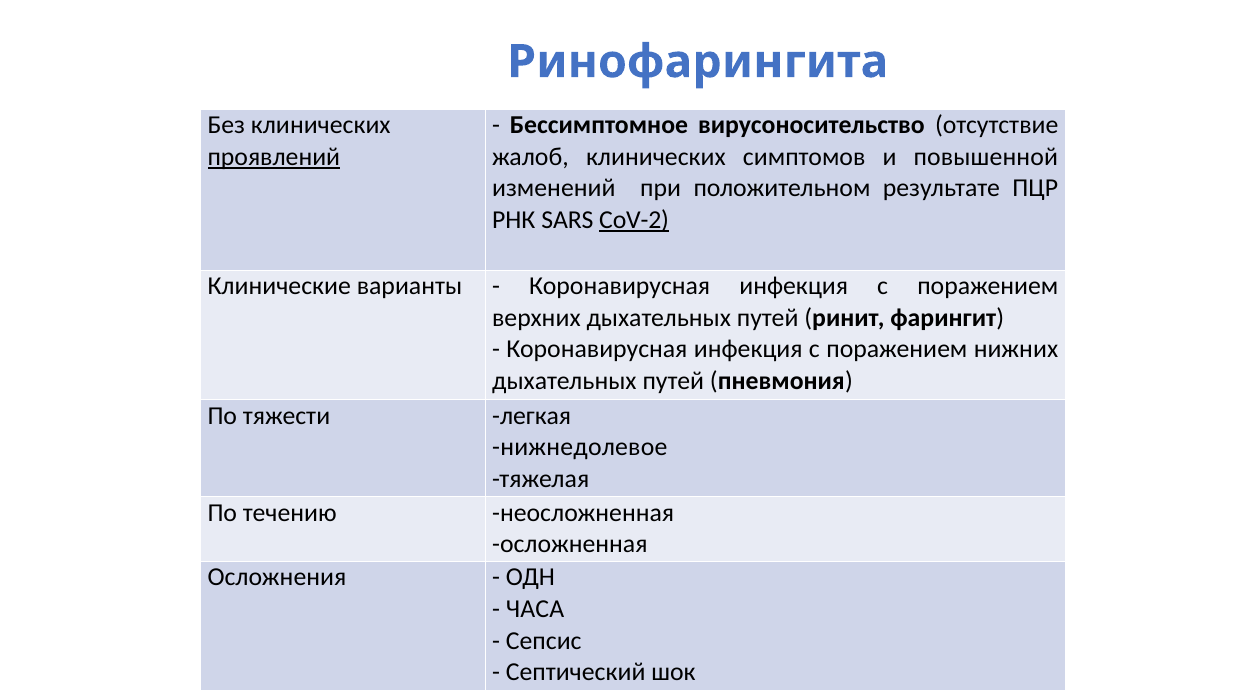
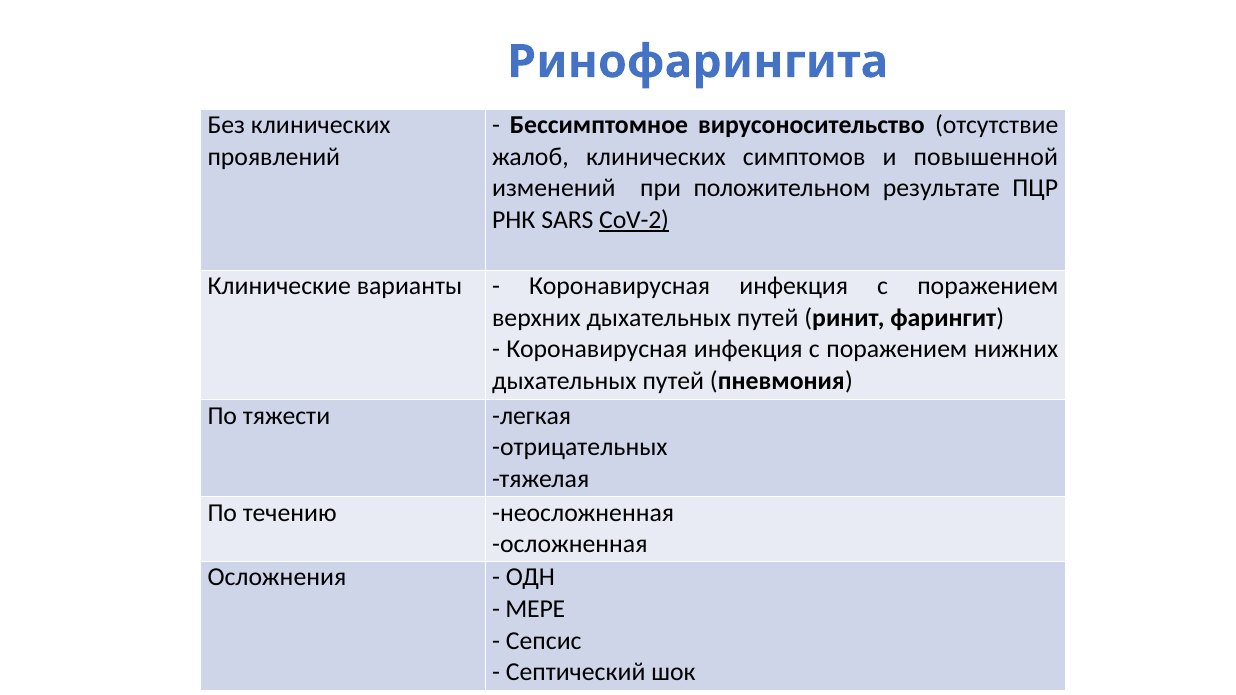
проявлений underline: present -> none
нижнедолевое: нижнедолевое -> отрицательных
ЧАСА: ЧАСА -> МЕРЕ
